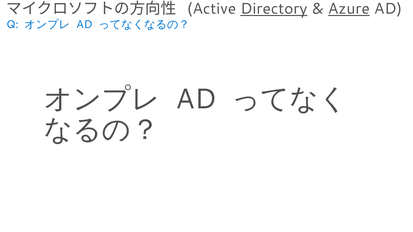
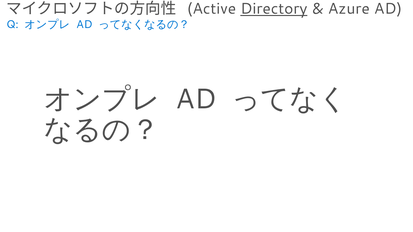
Azure underline: present -> none
